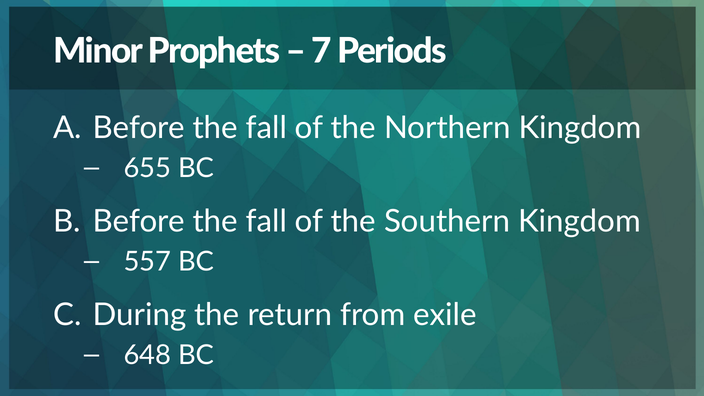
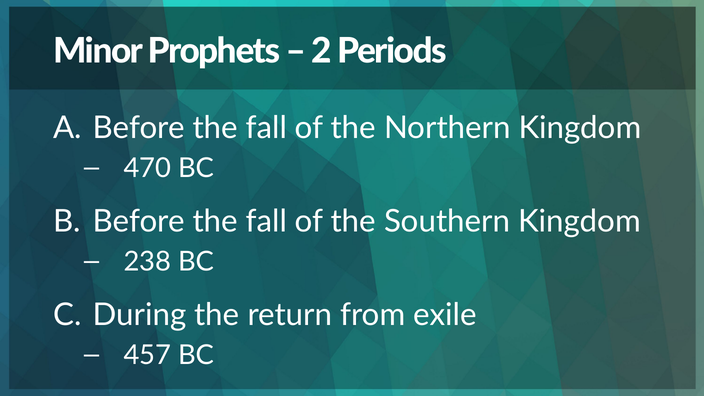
7: 7 -> 2
655: 655 -> 470
557: 557 -> 238
648: 648 -> 457
